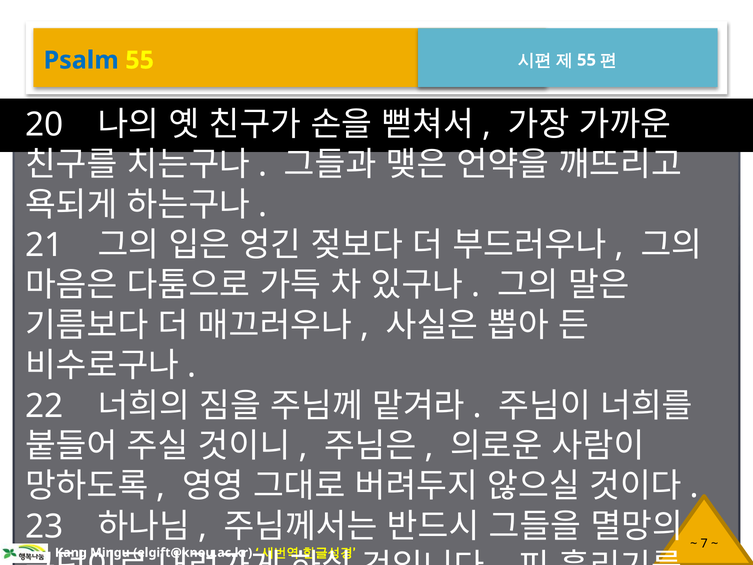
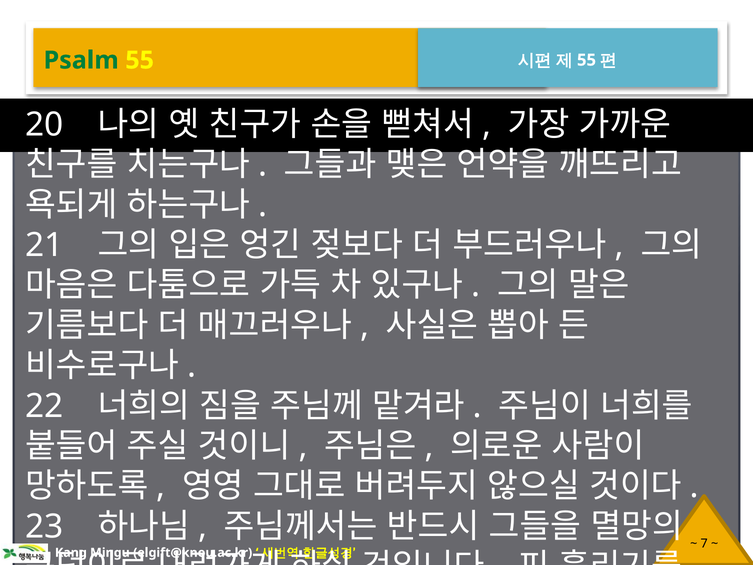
Psalm colour: blue -> green
